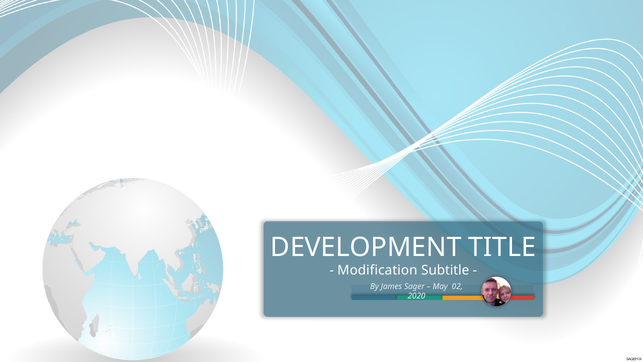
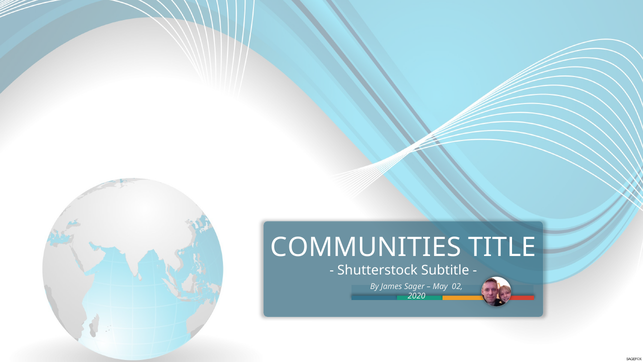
DEVELOPMENT: DEVELOPMENT -> COMMUNITIES
Modification: Modification -> Shutterstock
